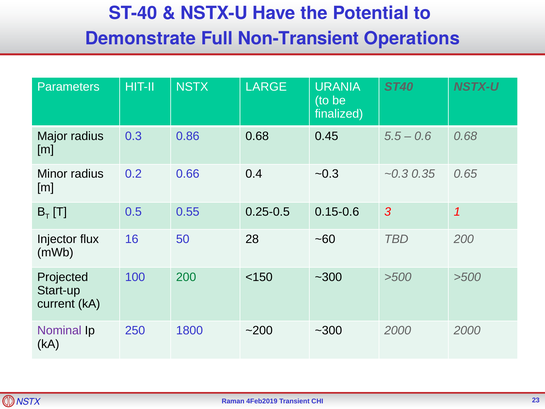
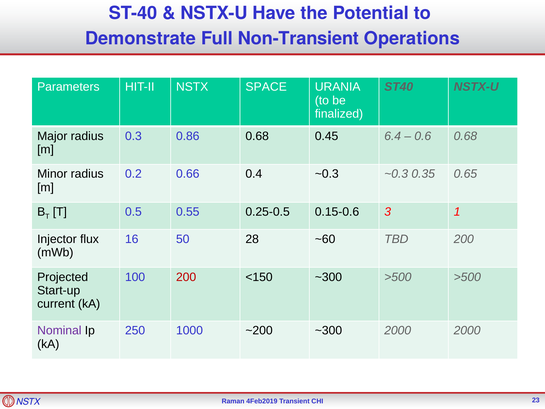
LARGE: LARGE -> SPACE
5.5: 5.5 -> 6.4
200 at (186, 277) colour: green -> red
1800: 1800 -> 1000
